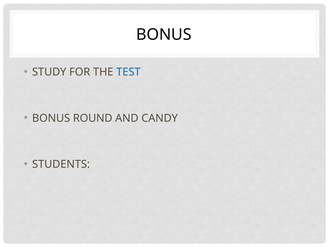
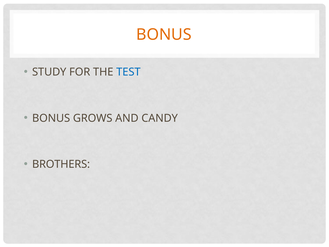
BONUS at (164, 34) colour: black -> orange
ROUND: ROUND -> GROWS
STUDENTS: STUDENTS -> BROTHERS
